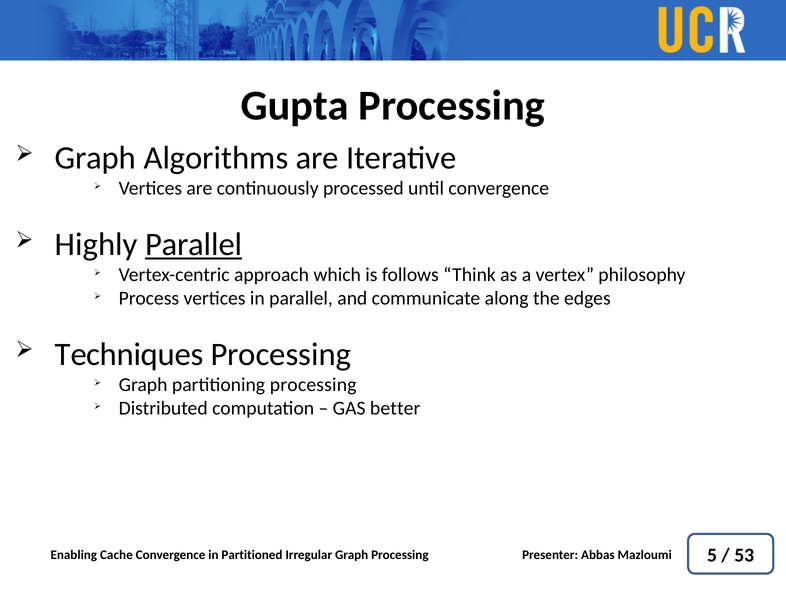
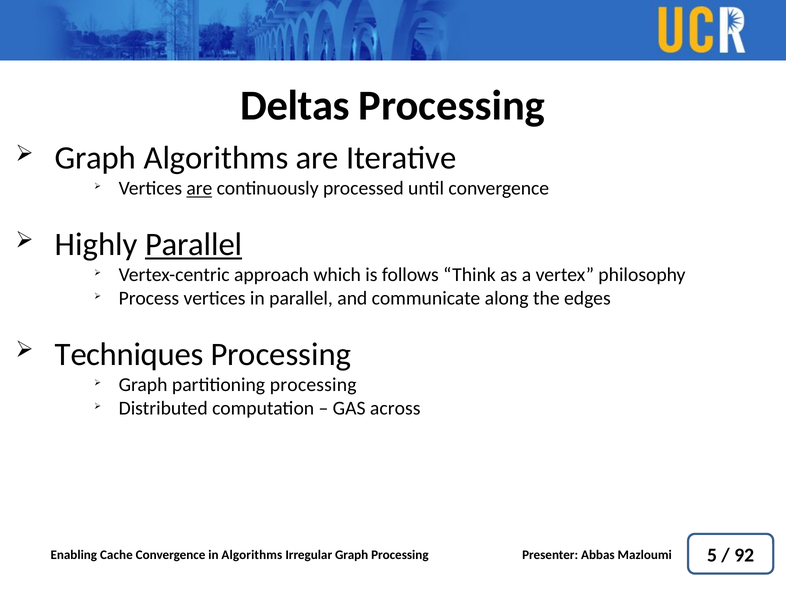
Gupta: Gupta -> Deltas
are at (199, 189) underline: none -> present
better: better -> across
53: 53 -> 92
in Partitioned: Partitioned -> Algorithms
